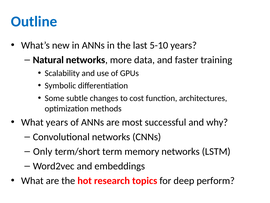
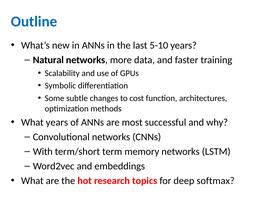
Only: Only -> With
perform: perform -> softmax
